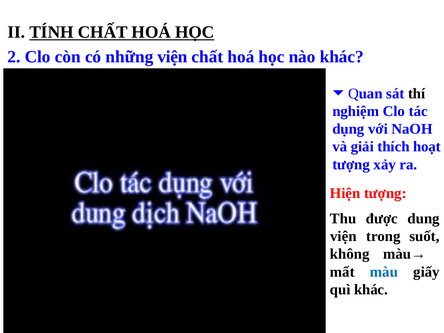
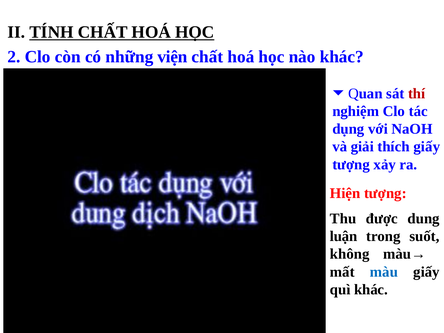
thí colour: black -> red
thích hoạt: hoạt -> giấy
viện at (343, 236): viện -> luận
